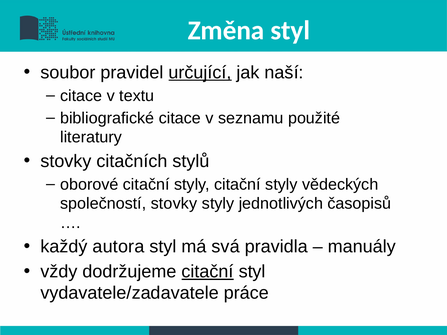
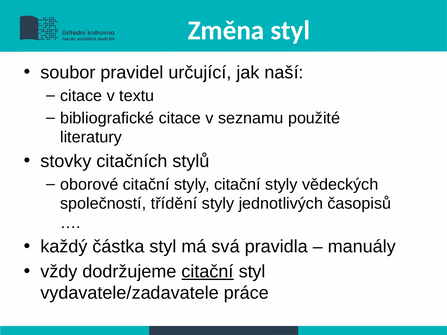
určující underline: present -> none
společností stovky: stovky -> třídění
autora: autora -> částka
